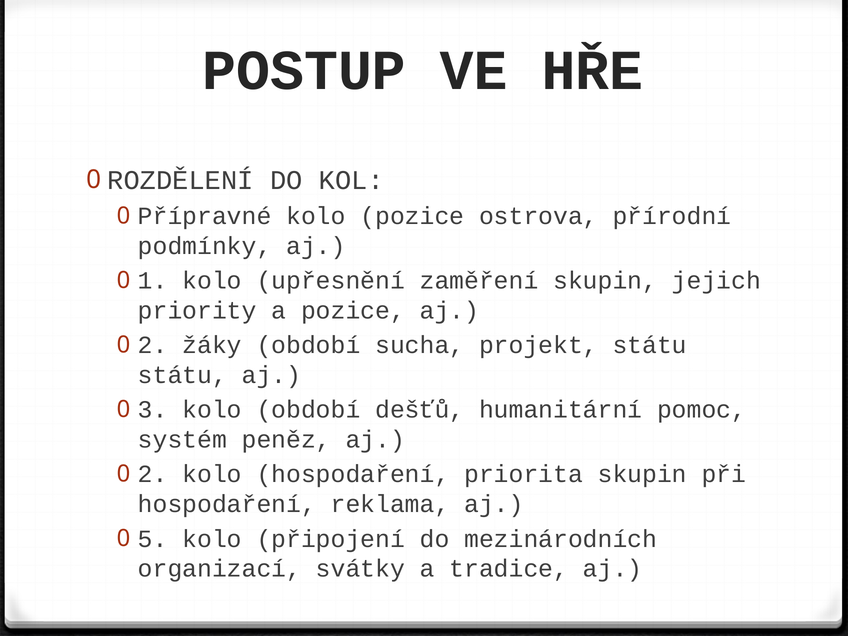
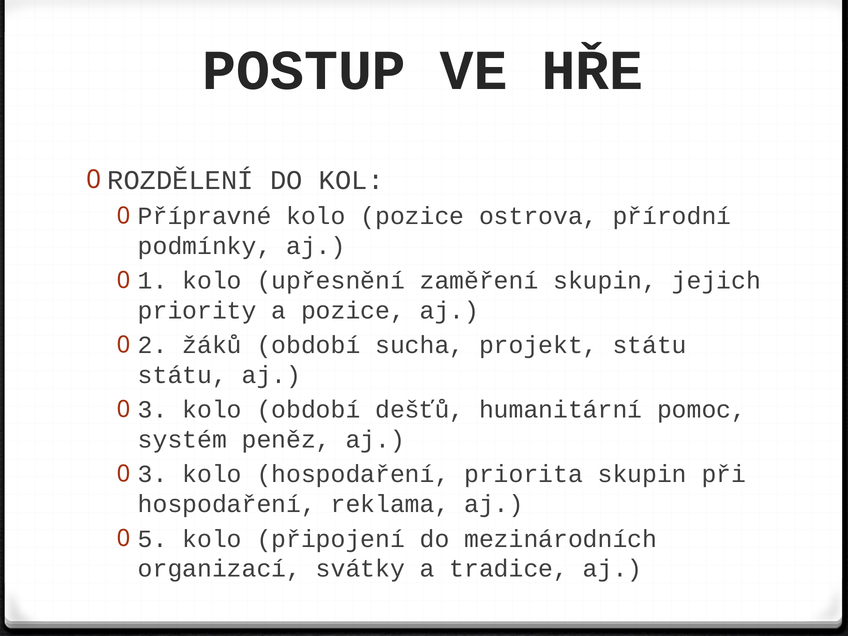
žáky: žáky -> žáků
2 at (153, 474): 2 -> 3
